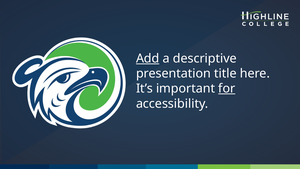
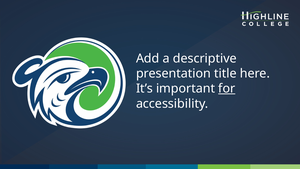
Add underline: present -> none
